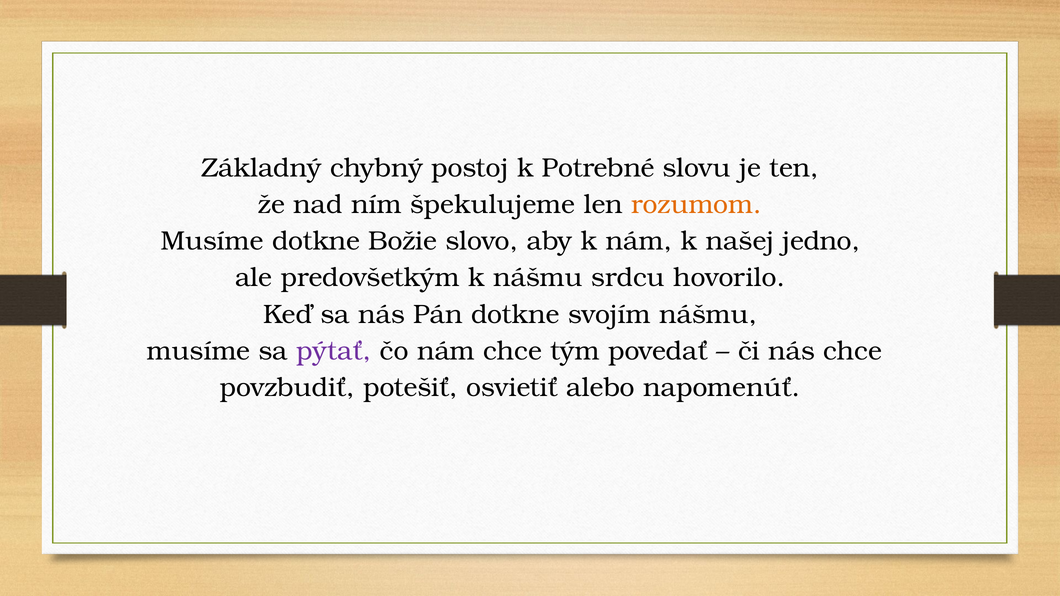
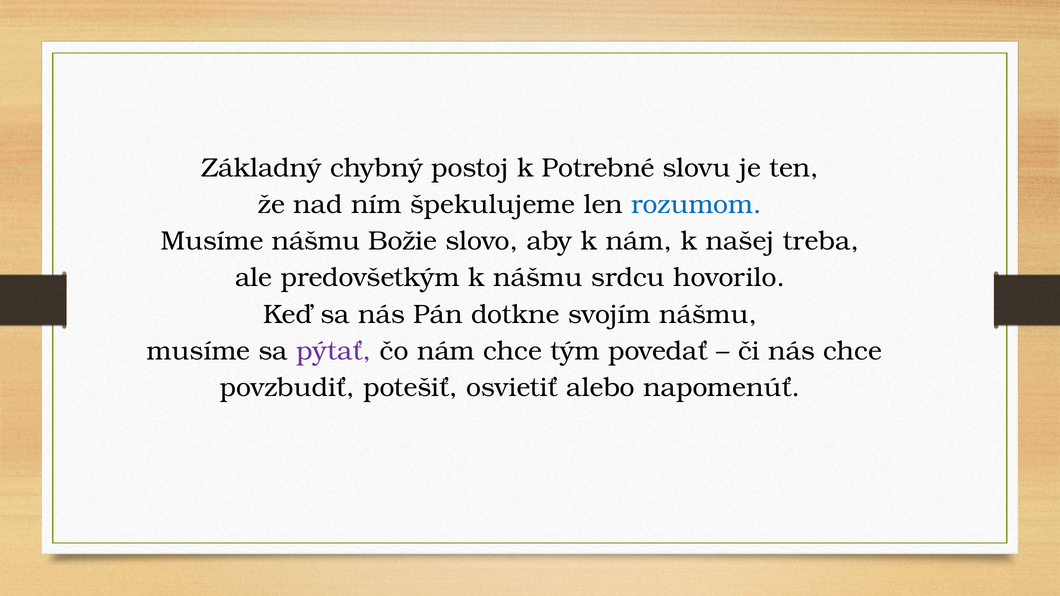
rozumom colour: orange -> blue
Musíme dotkne: dotkne -> nášmu
jedno: jedno -> treba
